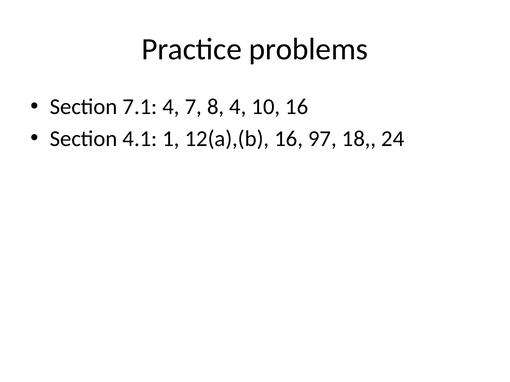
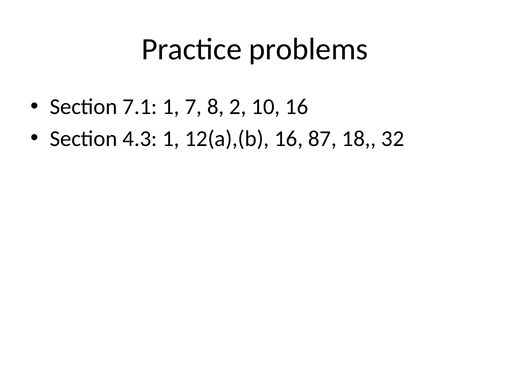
7.1 4: 4 -> 1
8 4: 4 -> 2
4.1: 4.1 -> 4.3
97: 97 -> 87
24: 24 -> 32
